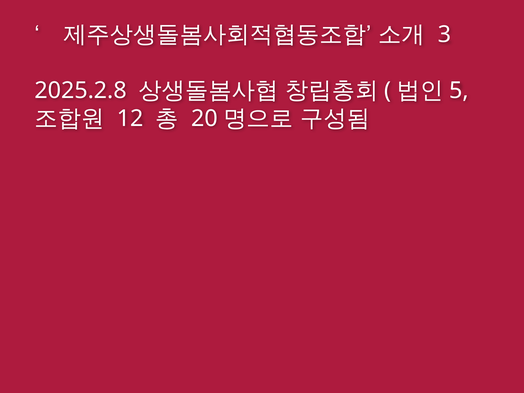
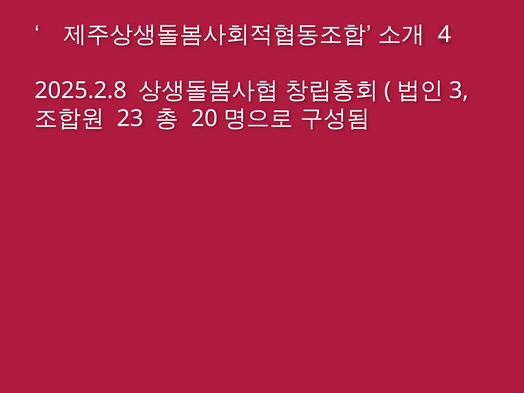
3: 3 -> 4
5: 5 -> 3
12: 12 -> 23
